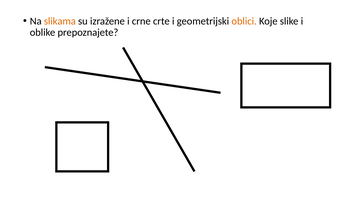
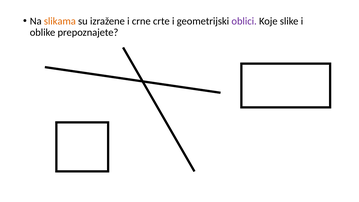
oblici colour: orange -> purple
